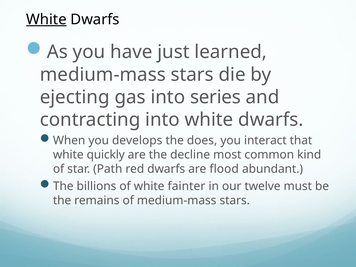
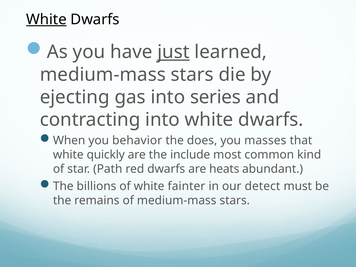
just underline: none -> present
develops: develops -> behavior
interact: interact -> masses
decline: decline -> include
flood: flood -> heats
twelve: twelve -> detect
